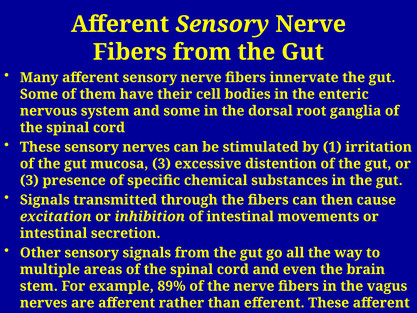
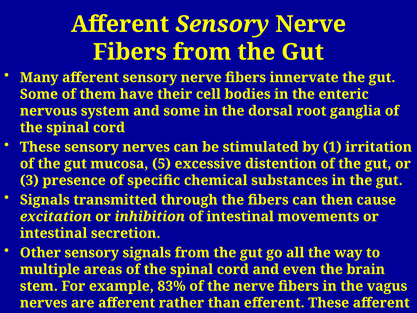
mucosa 3: 3 -> 5
89%: 89% -> 83%
